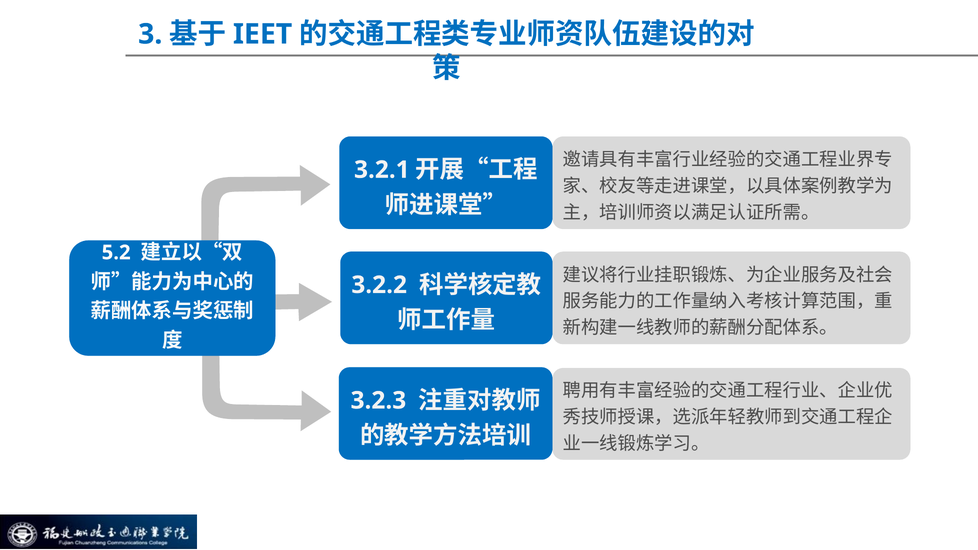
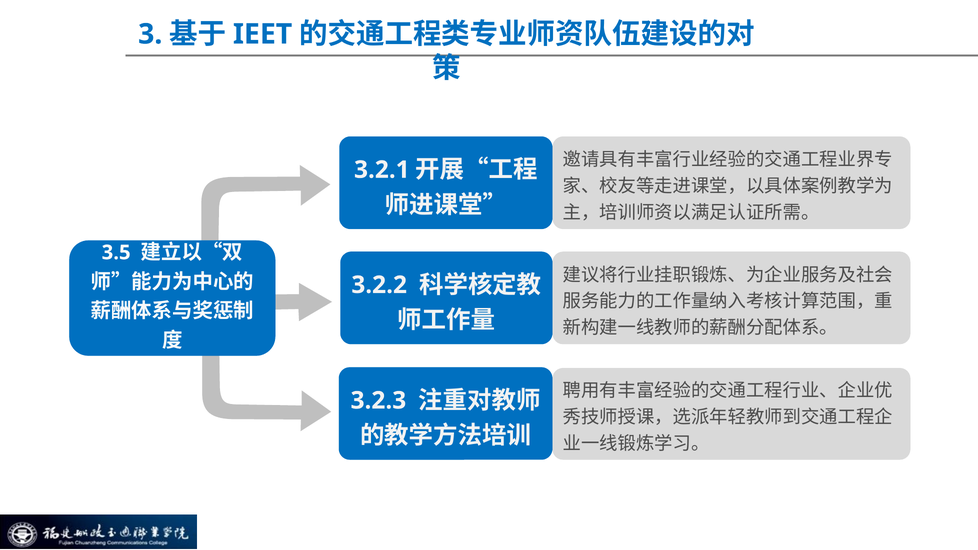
5.2: 5.2 -> 3.5
